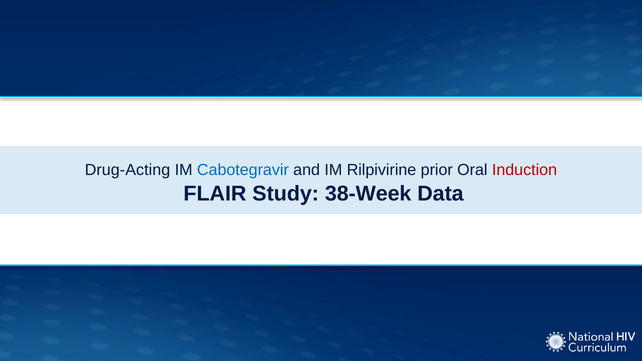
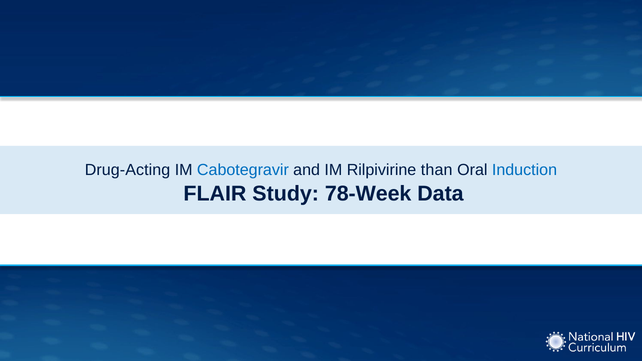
prior: prior -> than
Induction colour: red -> blue
38-Week: 38-Week -> 78-Week
